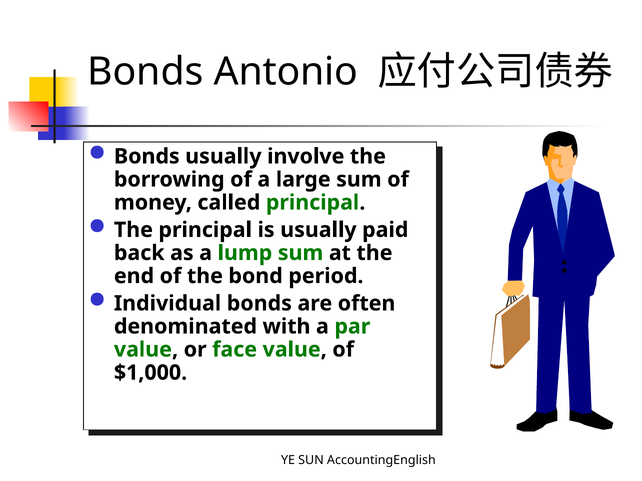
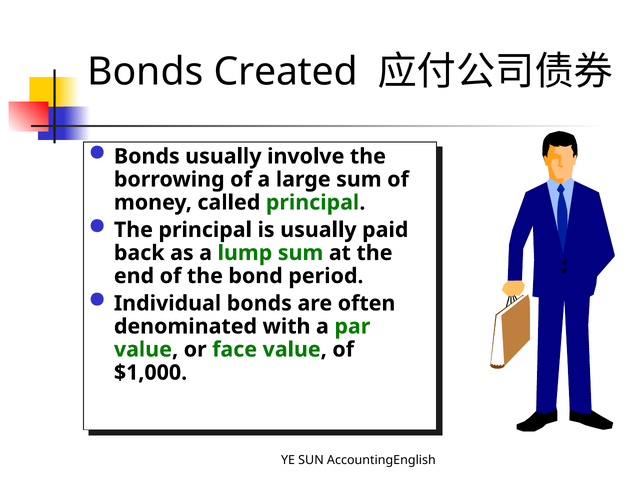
Antonio: Antonio -> Created
